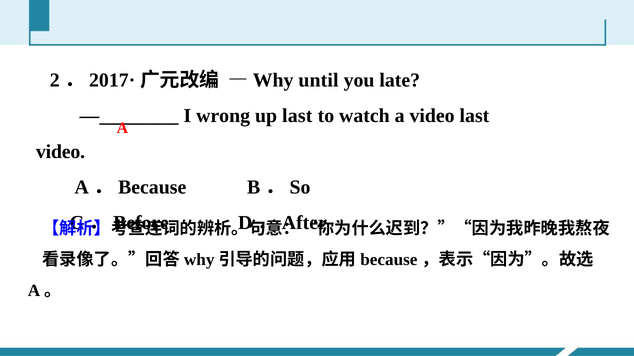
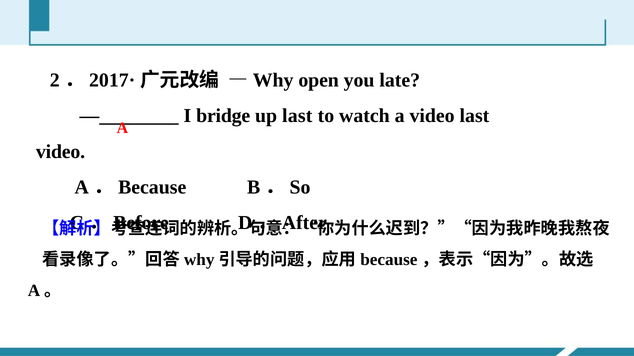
until: until -> open
wrong: wrong -> bridge
